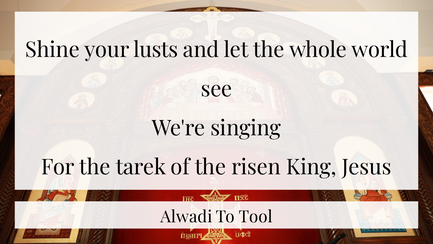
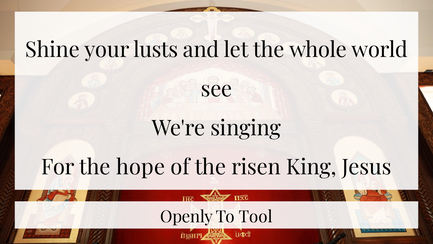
tarek: tarek -> hope
Alwadi: Alwadi -> Openly
